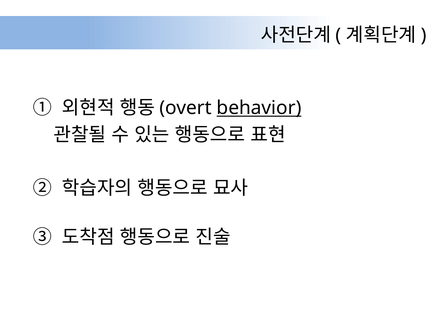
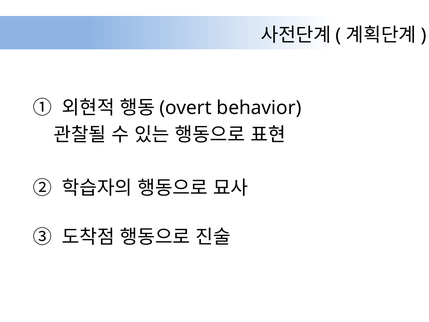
behavior underline: present -> none
